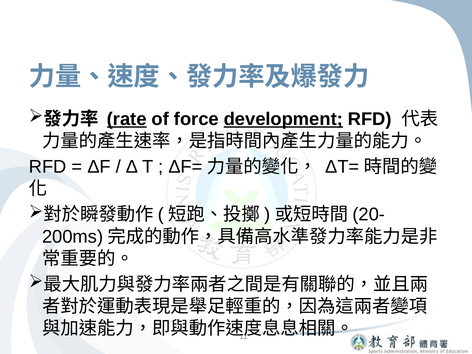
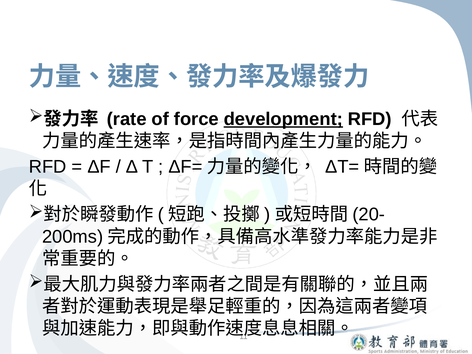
rate underline: present -> none
